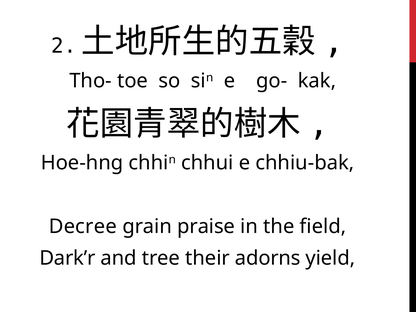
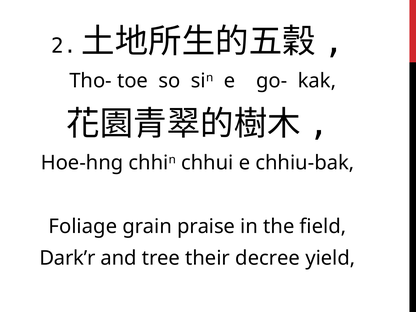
Decree: Decree -> Foliage
adorns: adorns -> decree
